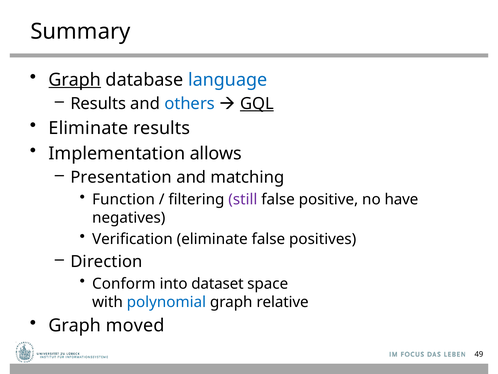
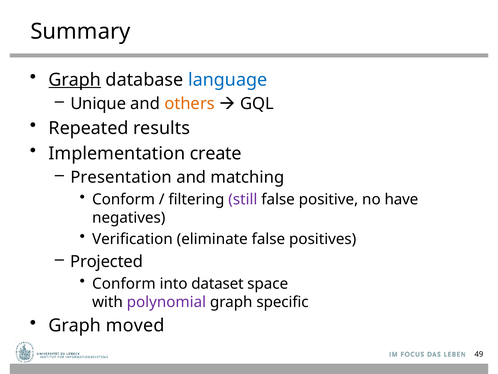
Results at (98, 104): Results -> Unique
others colour: blue -> orange
GQL underline: present -> none
Eliminate at (88, 128): Eliminate -> Repeated
allows: allows -> create
Function at (123, 199): Function -> Conform
Direction: Direction -> Projected
polynomial colour: blue -> purple
relative: relative -> specific
